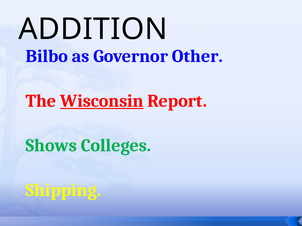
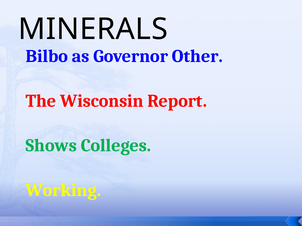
ADDITION: ADDITION -> MINERALS
Wisconsin underline: present -> none
Shipping: Shipping -> Working
